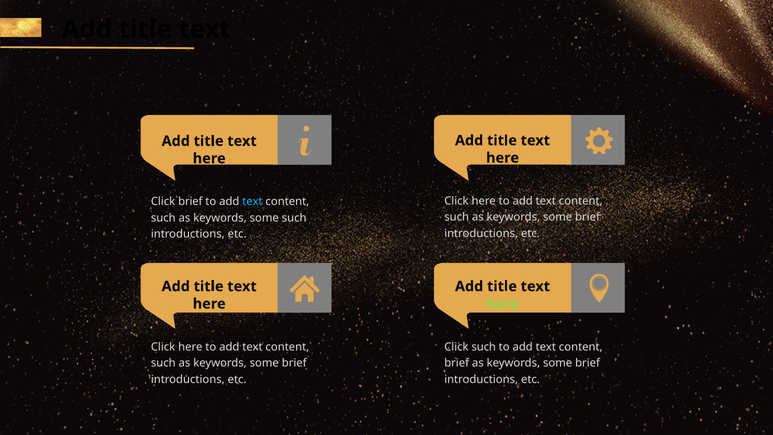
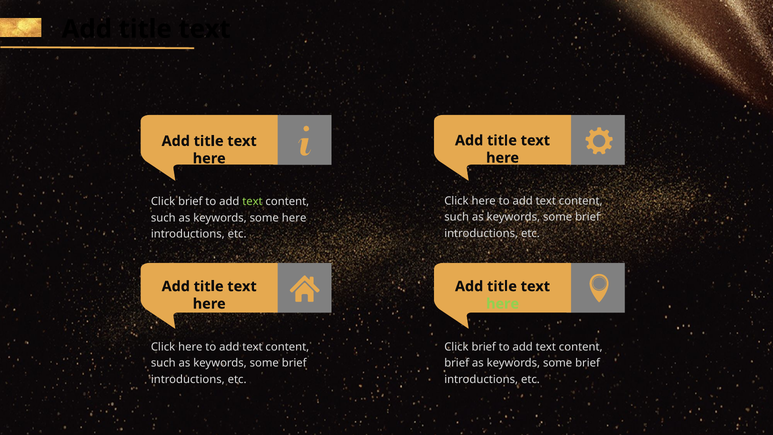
text at (252, 201) colour: light blue -> light green
some such: such -> here
such at (484, 347): such -> brief
